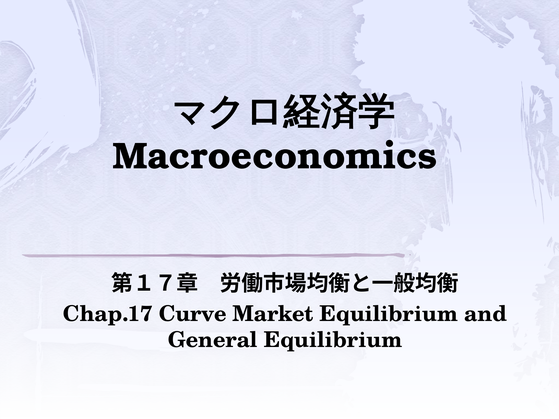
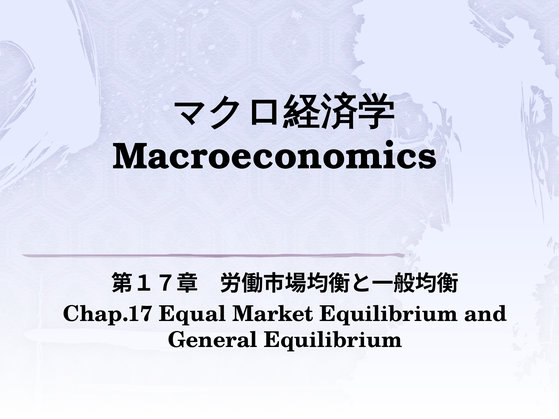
Curve: Curve -> Equal
